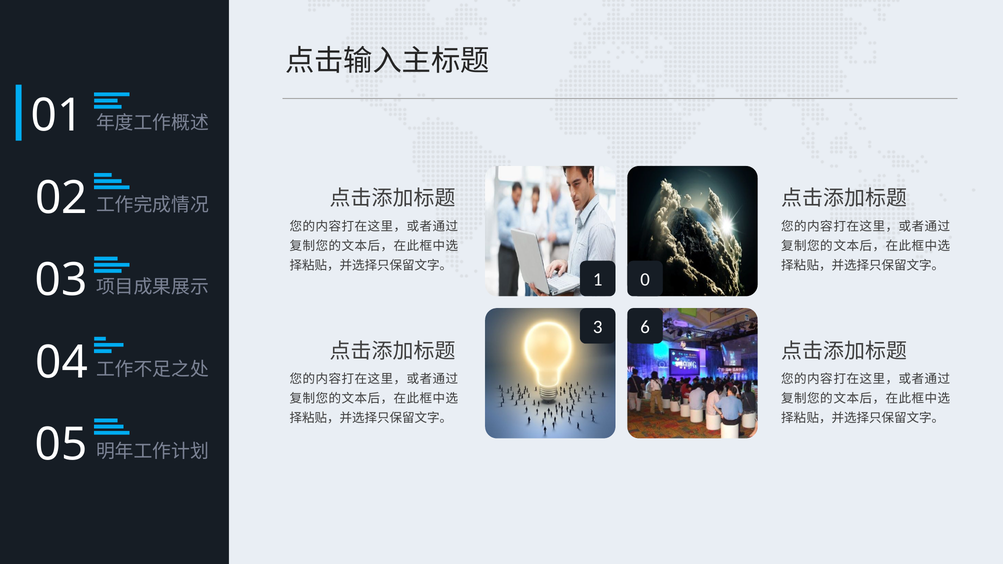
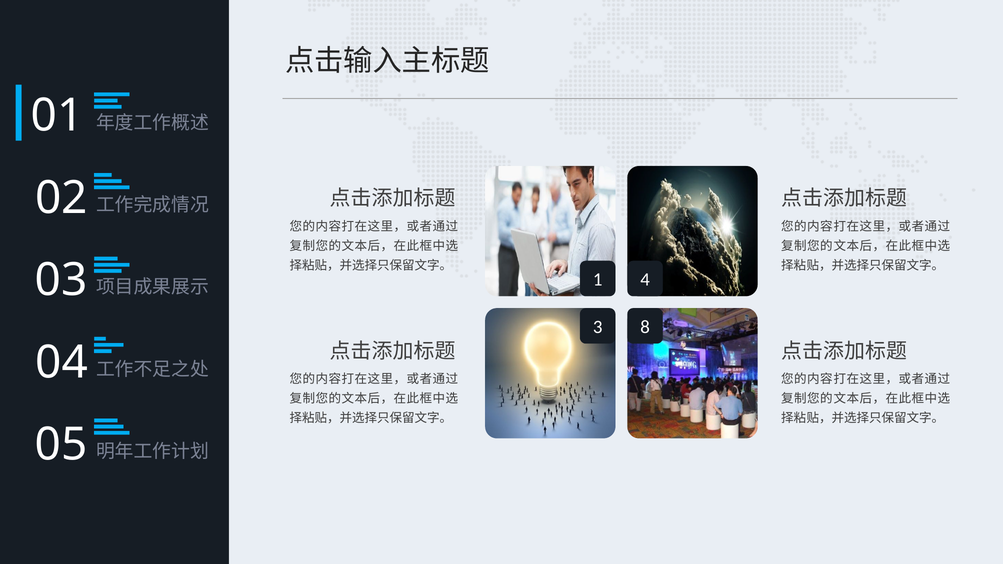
0: 0 -> 4
6: 6 -> 8
